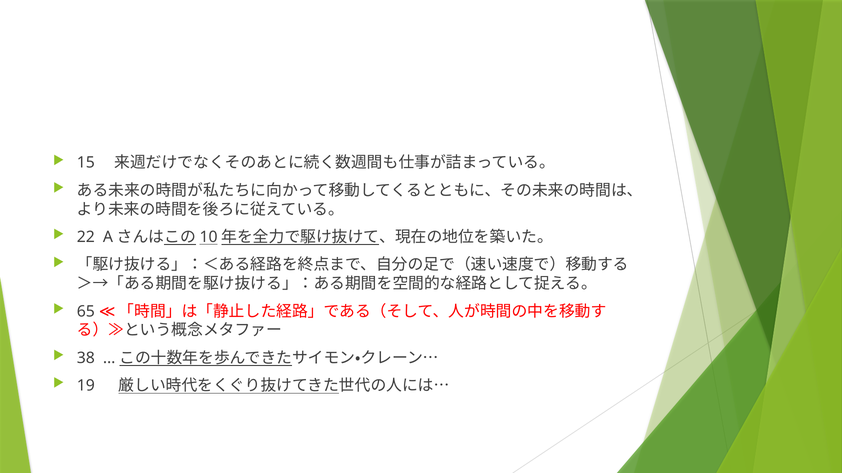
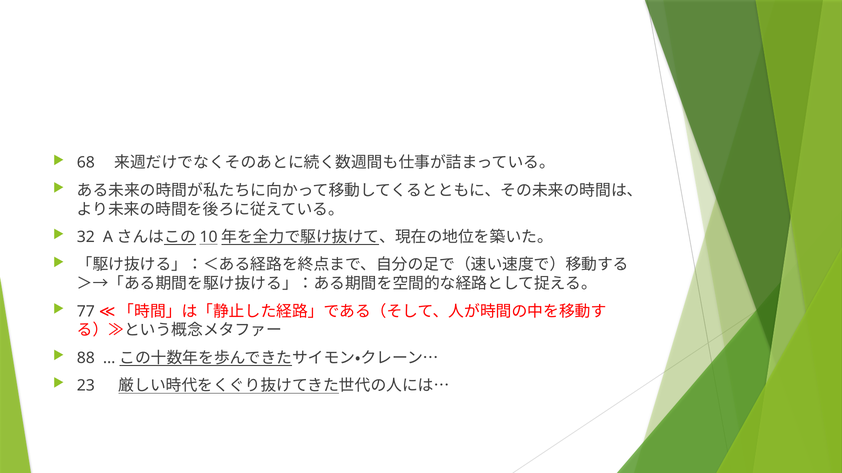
15: 15 -> 68
22: 22 -> 32
65: 65 -> 77
38: 38 -> 88
19: 19 -> 23
